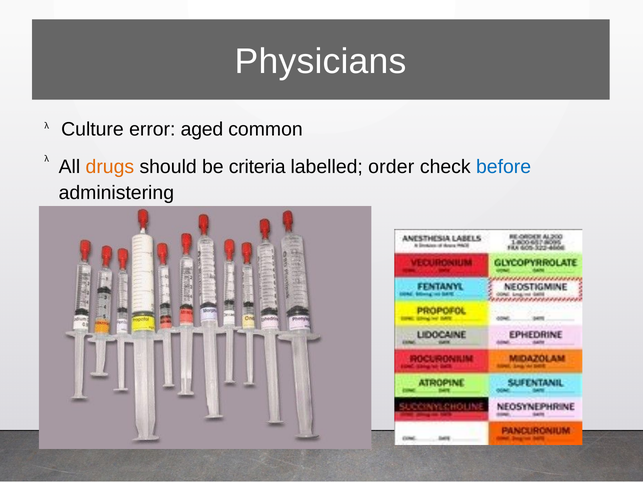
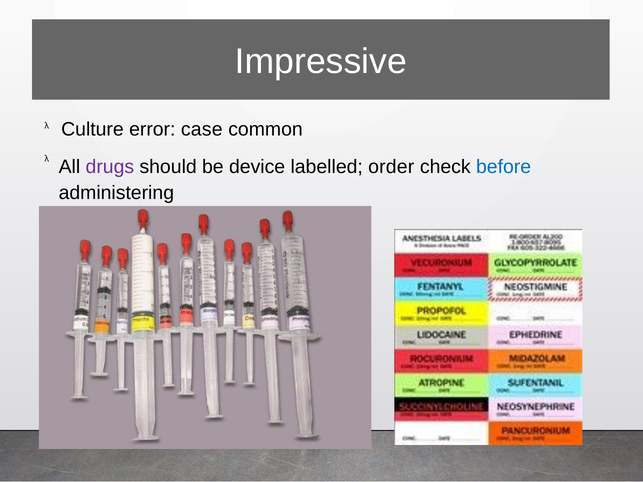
Physicians: Physicians -> Impressive
aged: aged -> case
drugs colour: orange -> purple
criteria: criteria -> device
